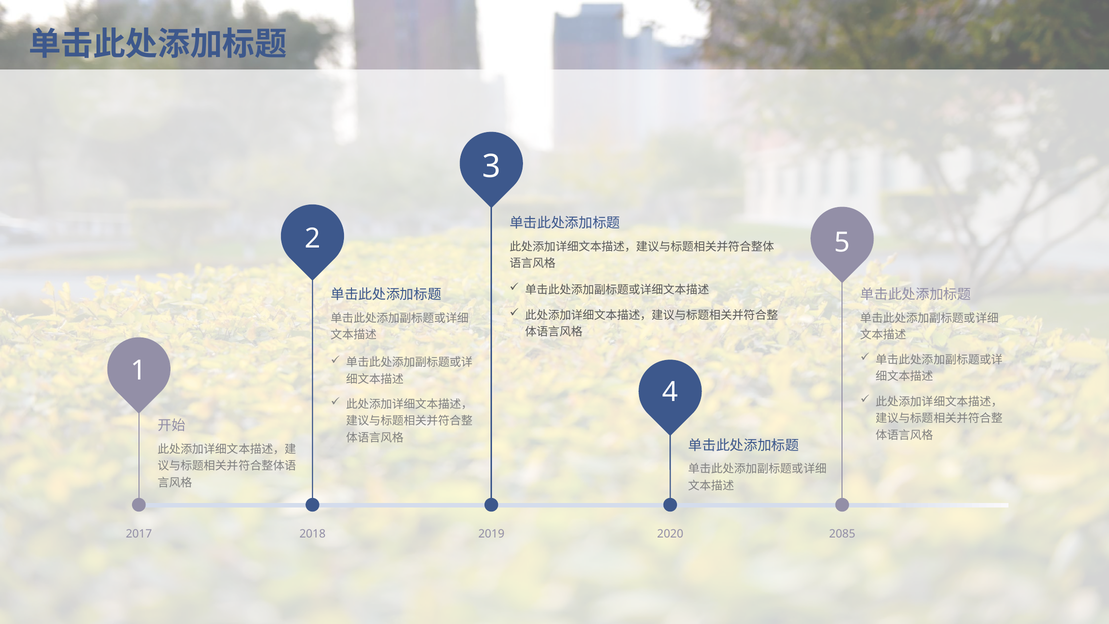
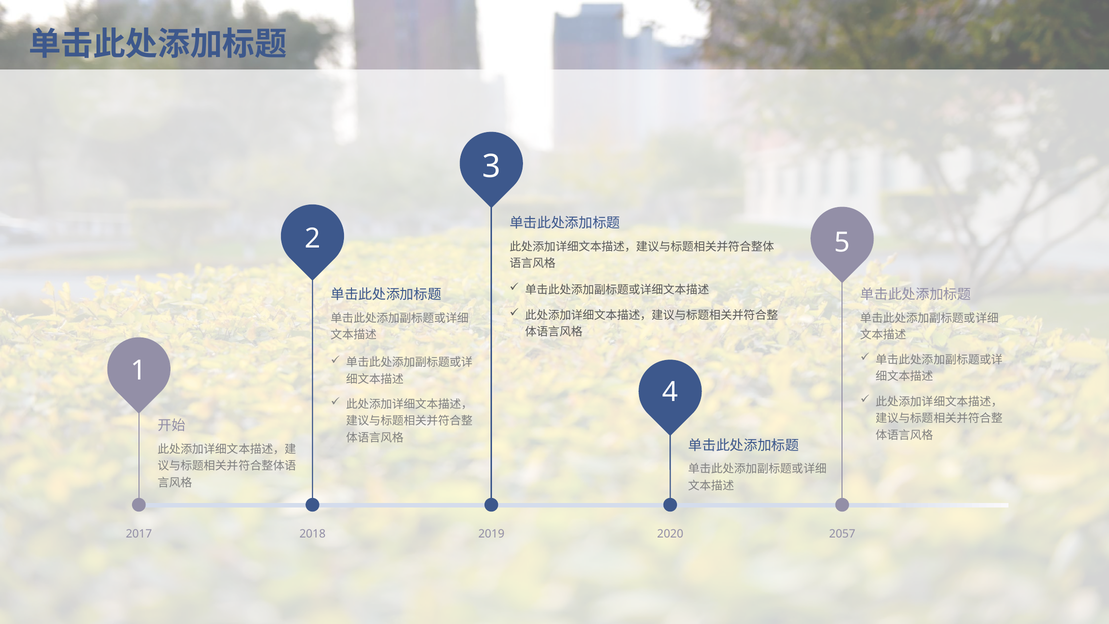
2085: 2085 -> 2057
